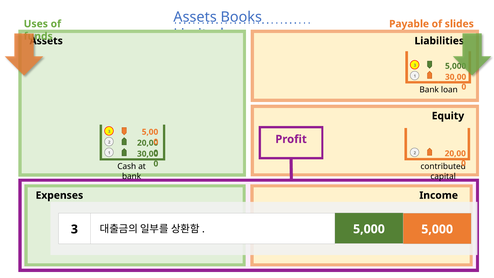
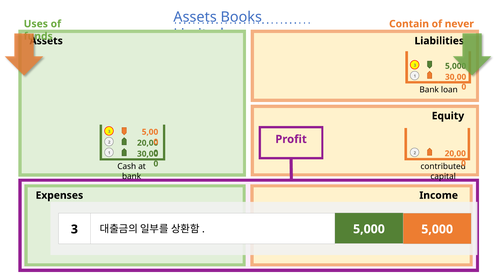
Payable: Payable -> Contain
slides: slides -> never
